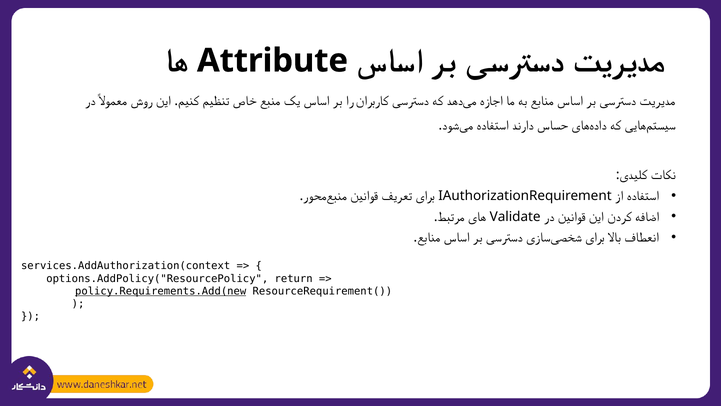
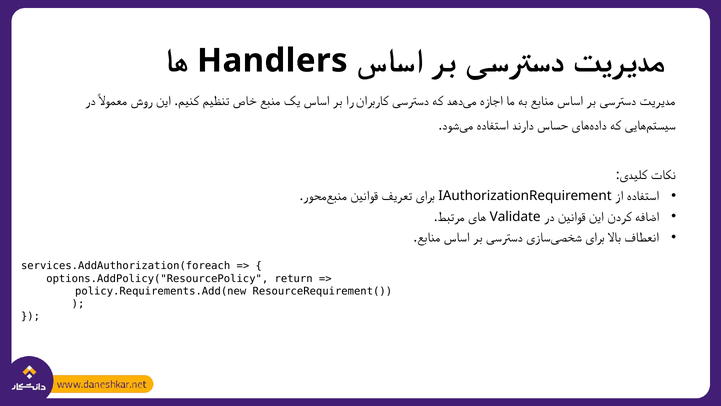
Attribute: Attribute -> Handlers
services.AddAuthorization(context: services.AddAuthorization(context -> services.AddAuthorization(foreach
policy.Requirements.Add(new underline: present -> none
